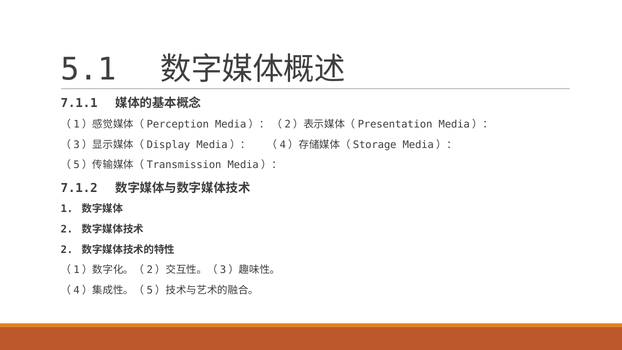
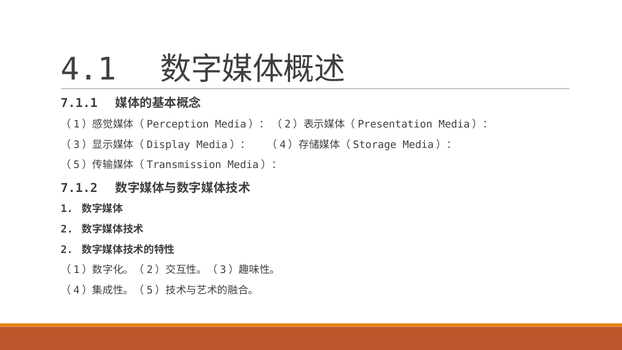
5.1: 5.1 -> 4.1
